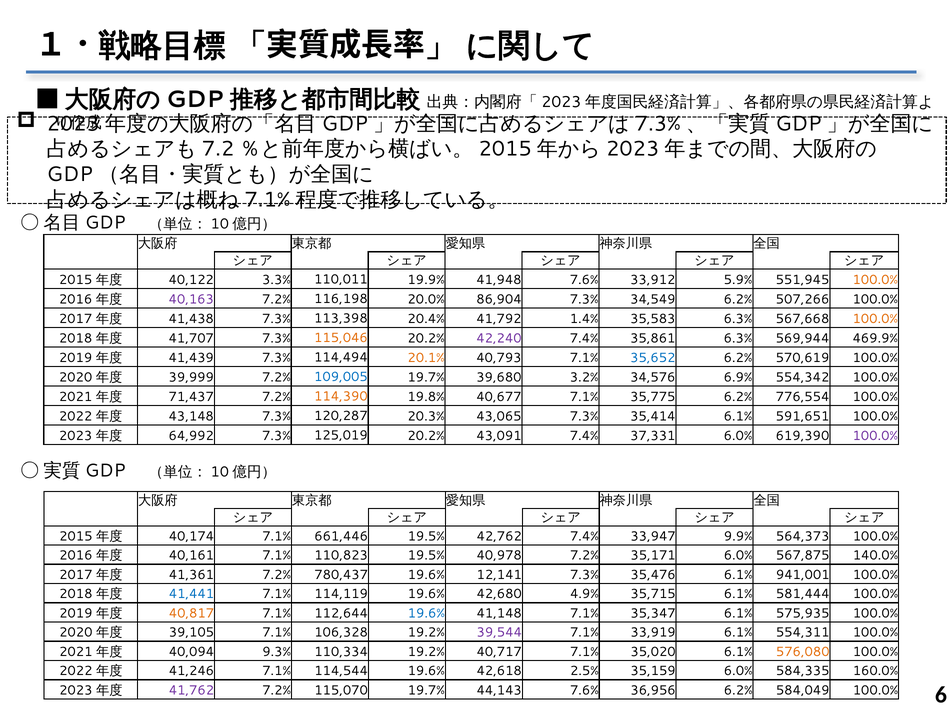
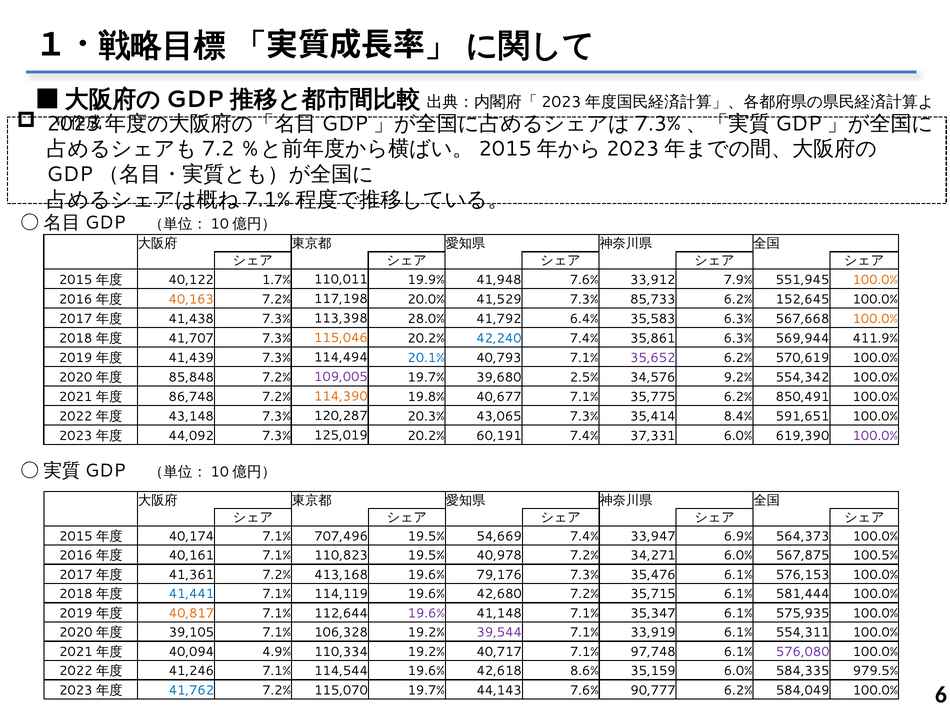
3.3%: 3.3% -> 1.7%
5.9%: 5.9% -> 7.9%
40,163 colour: purple -> orange
116,198: 116,198 -> 117,198
86,904: 86,904 -> 41,529
34,549: 34,549 -> 85,733
507,266: 507,266 -> 152,645
20.4%: 20.4% -> 28.0%
1.4%: 1.4% -> 6.4%
42,240 colour: purple -> blue
469.9%: 469.9% -> 411.9%
20.1% colour: orange -> blue
35,652 colour: blue -> purple
39,999: 39,999 -> 85,848
109,005 colour: blue -> purple
3.2%: 3.2% -> 2.5%
6.9%: 6.9% -> 9.2%
71,437: 71,437 -> 86,748
776,554: 776,554 -> 850,491
35,414 6.1%: 6.1% -> 8.4%
64,992: 64,992 -> 44,092
43,091: 43,091 -> 60,191
661,446: 661,446 -> 707,496
42,762: 42,762 -> 54,669
9.9%: 9.9% -> 6.9%
35,171: 35,171 -> 34,271
140.0%: 140.0% -> 100.5%
780,437: 780,437 -> 413,168
12,141: 12,141 -> 79,176
941,001: 941,001 -> 576,153
42,680 4.9%: 4.9% -> 7.2%
19.6% at (426, 613) colour: blue -> purple
9.3%: 9.3% -> 4.9%
35,020: 35,020 -> 97,748
576,080 colour: orange -> purple
2.5%: 2.5% -> 8.6%
160.0%: 160.0% -> 979.5%
41,762 colour: purple -> blue
36,956: 36,956 -> 90,777
